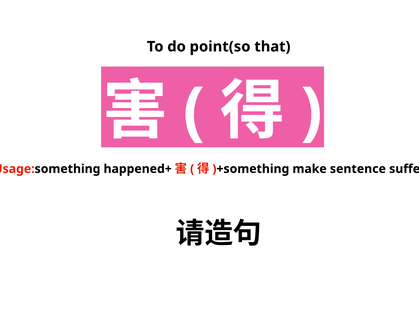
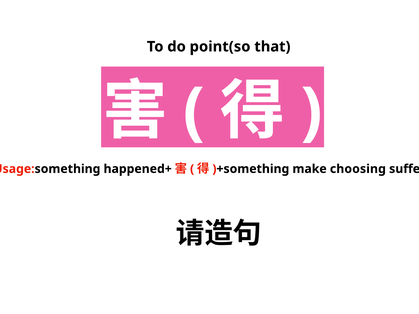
sentence: sentence -> choosing
